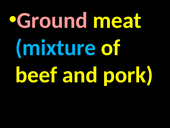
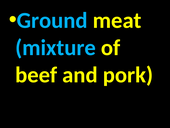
Ground colour: pink -> light blue
